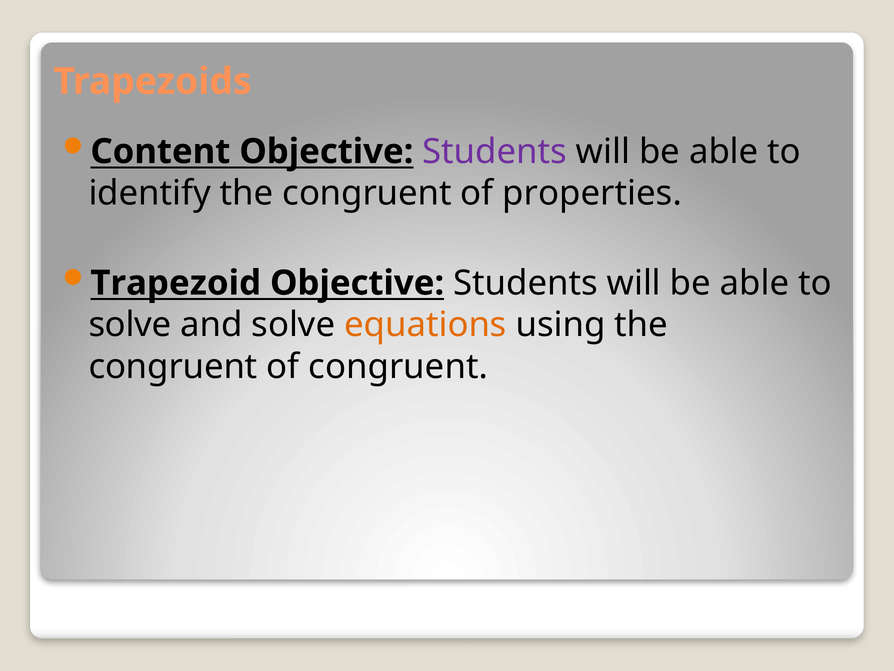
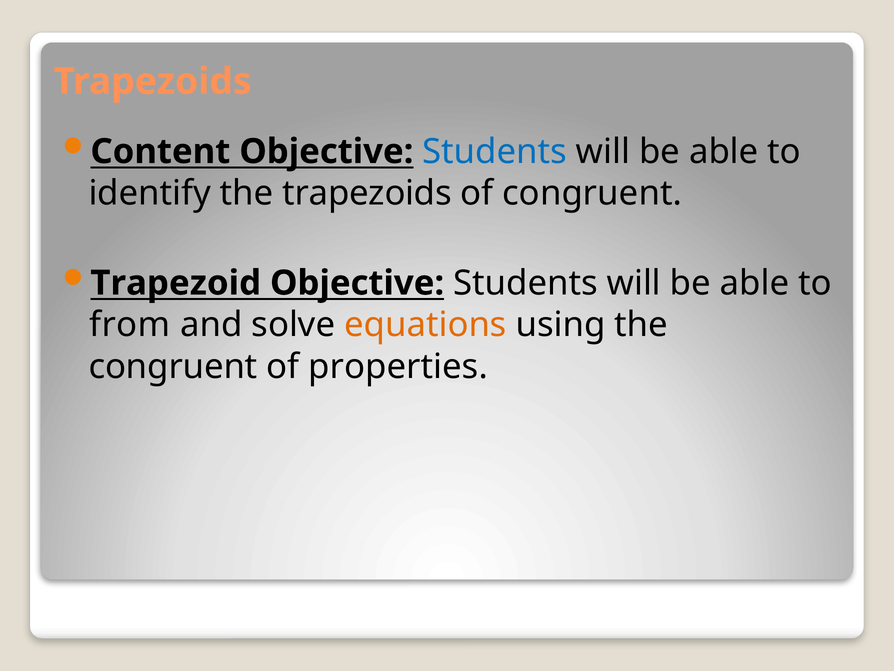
Students at (495, 151) colour: purple -> blue
identify the congruent: congruent -> trapezoids
of properties: properties -> congruent
solve at (130, 325): solve -> from
of congruent: congruent -> properties
